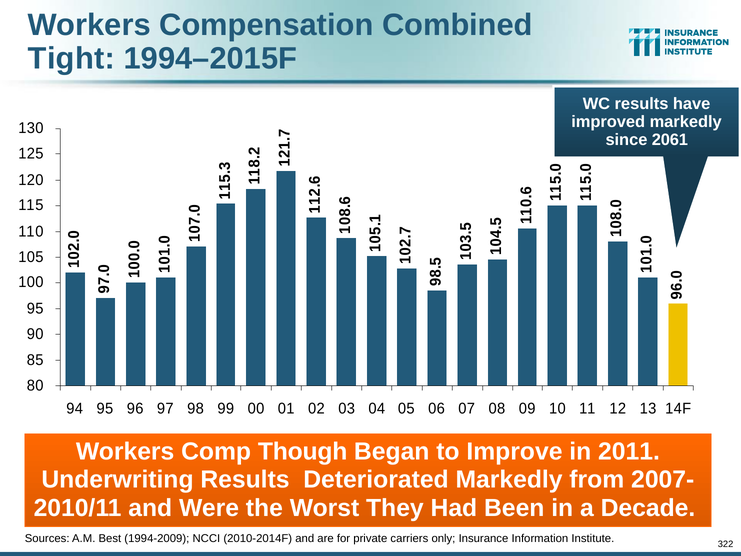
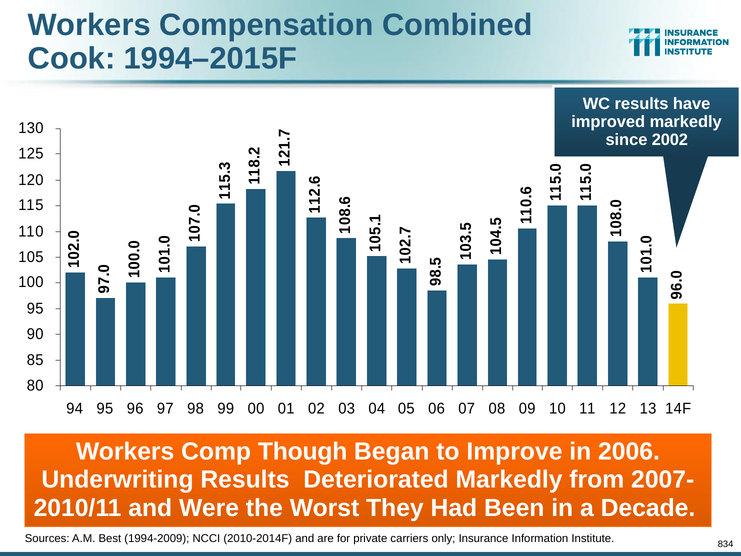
Tight: Tight -> Cook
2061: 2061 -> 2002
2011: 2011 -> 2006
322: 322 -> 834
